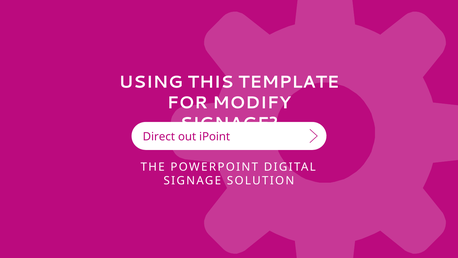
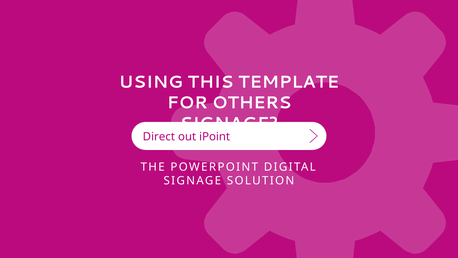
MODIFY: MODIFY -> OTHERS
